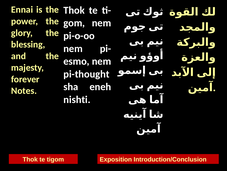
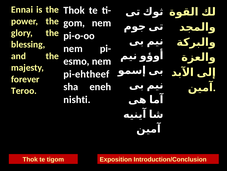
pi-thought: pi-thought -> pi-ehtheef
Notes: Notes -> Teroo
